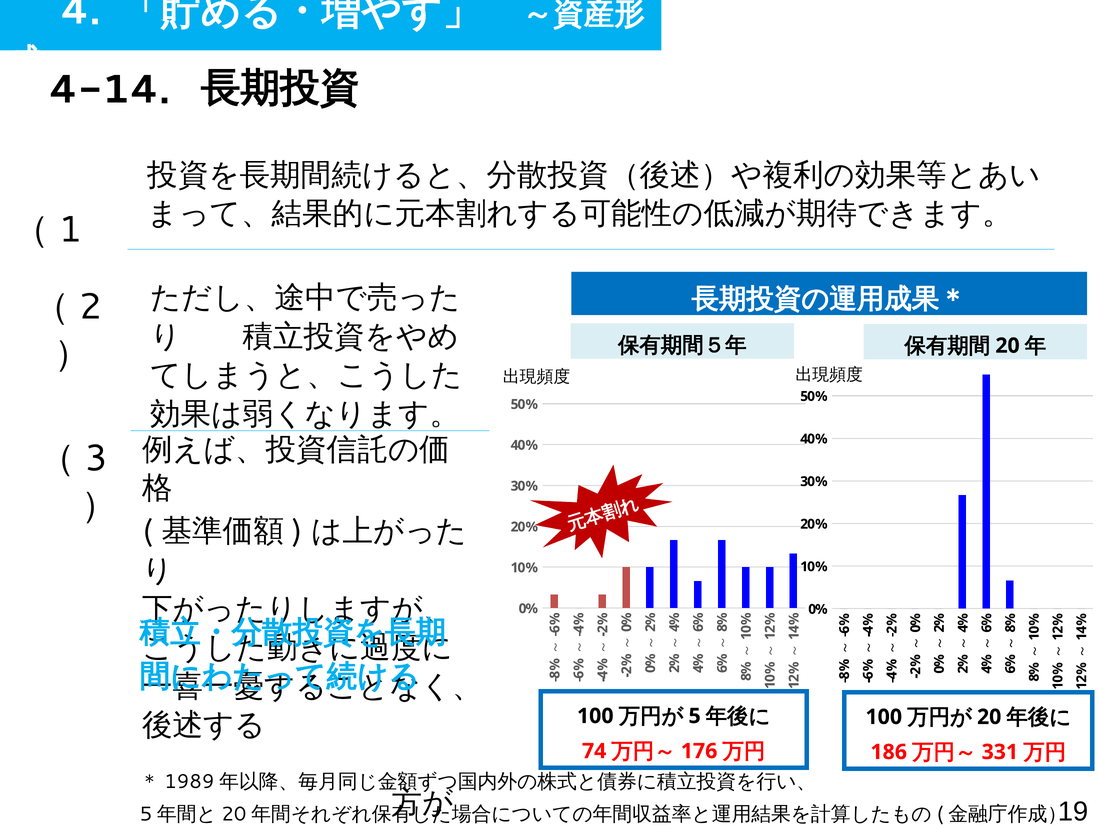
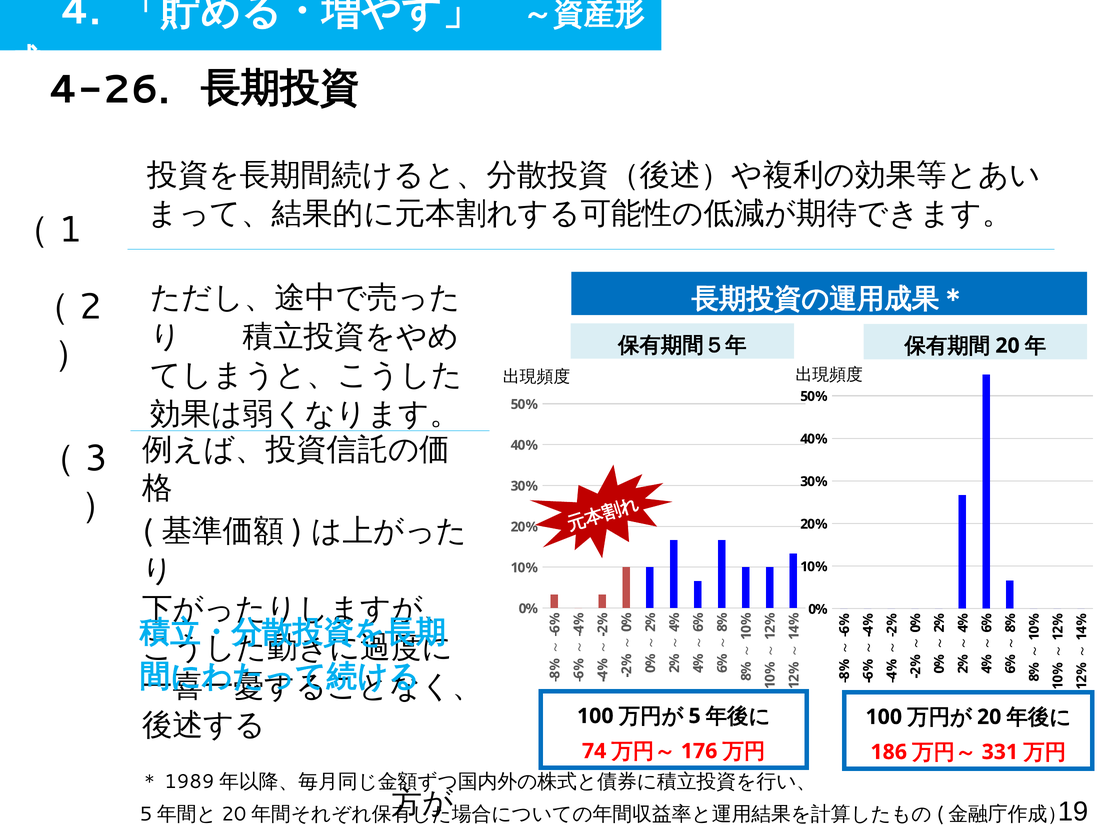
4-14: 4-14 -> 4-26
